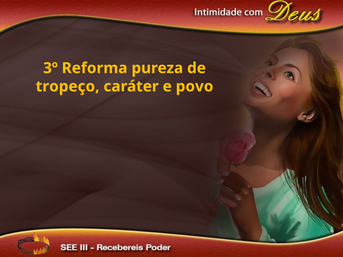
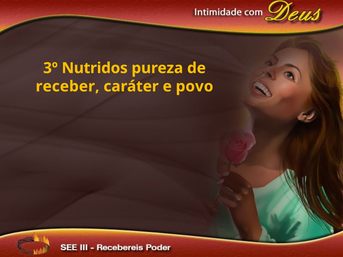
Reforma: Reforma -> Nutridos
tropeço: tropeço -> receber
